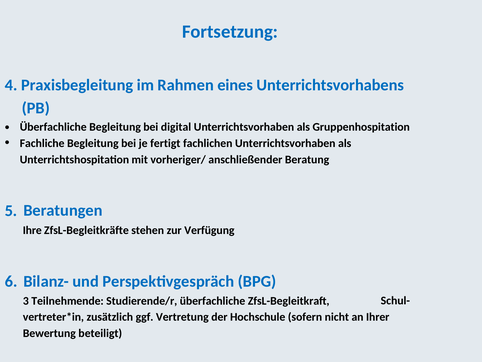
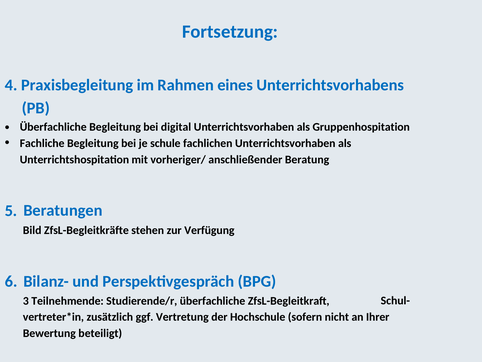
fertigt: fertigt -> schule
Ihre: Ihre -> Bild
